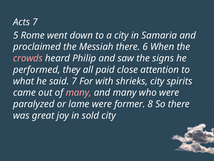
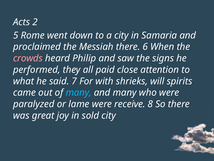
Acts 7: 7 -> 2
shrieks city: city -> will
many at (79, 92) colour: pink -> light blue
former: former -> receive
